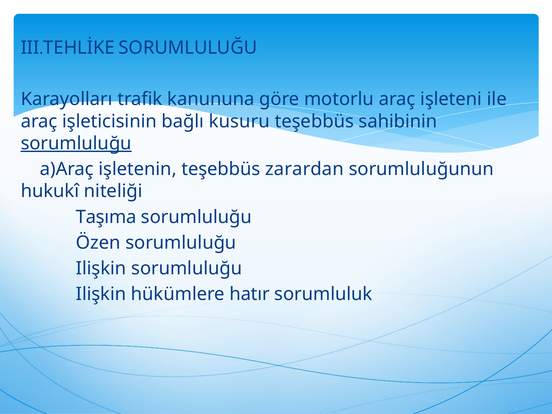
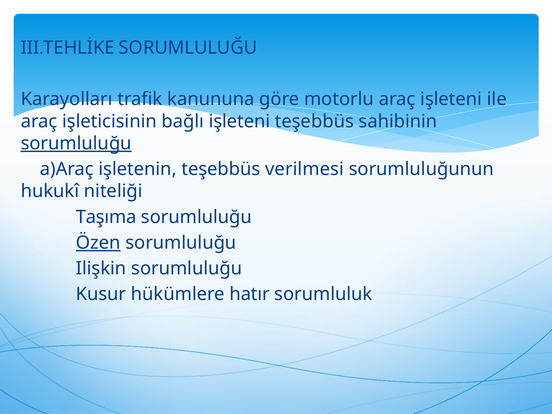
bağlı kusuru: kusuru -> işleteni
zarardan: zarardan -> verilmesi
Özen underline: none -> present
Ilişkin at (101, 294): Ilişkin -> Kusur
